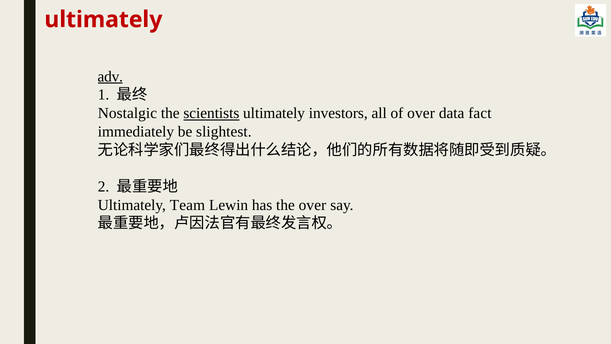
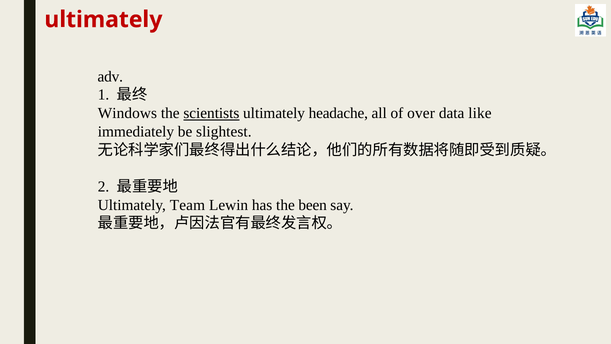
adv underline: present -> none
Nostalgic: Nostalgic -> Windows
investors: investors -> headache
fact: fact -> like
the over: over -> been
